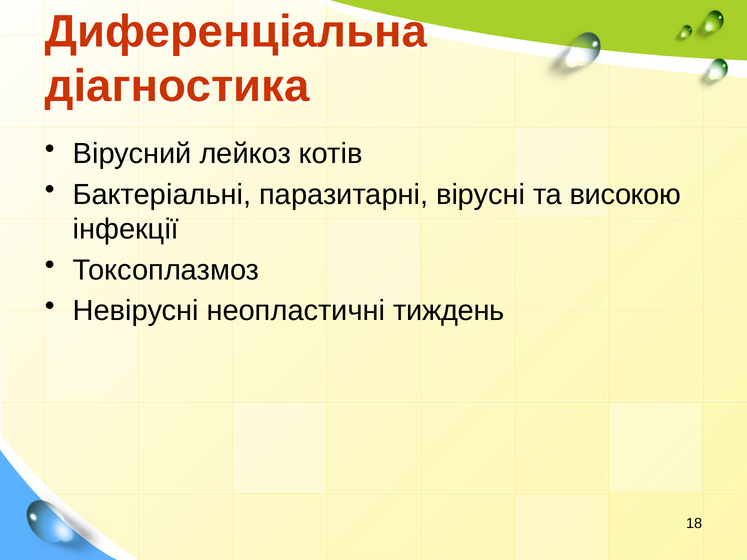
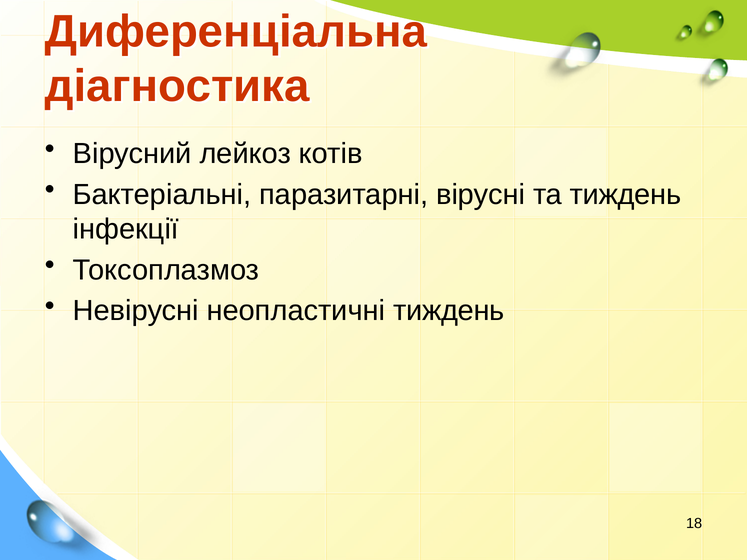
та високою: високою -> тиждень
